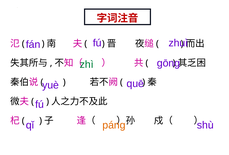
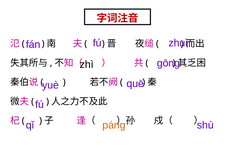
zhì colour: green -> black
